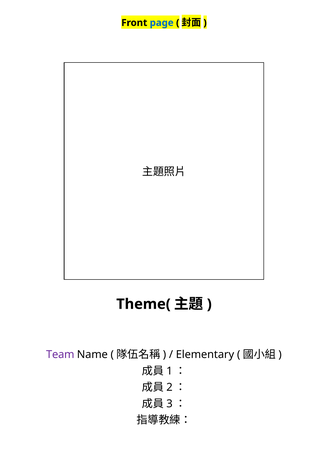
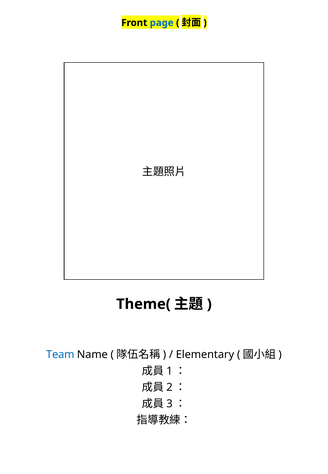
Team colour: purple -> blue
